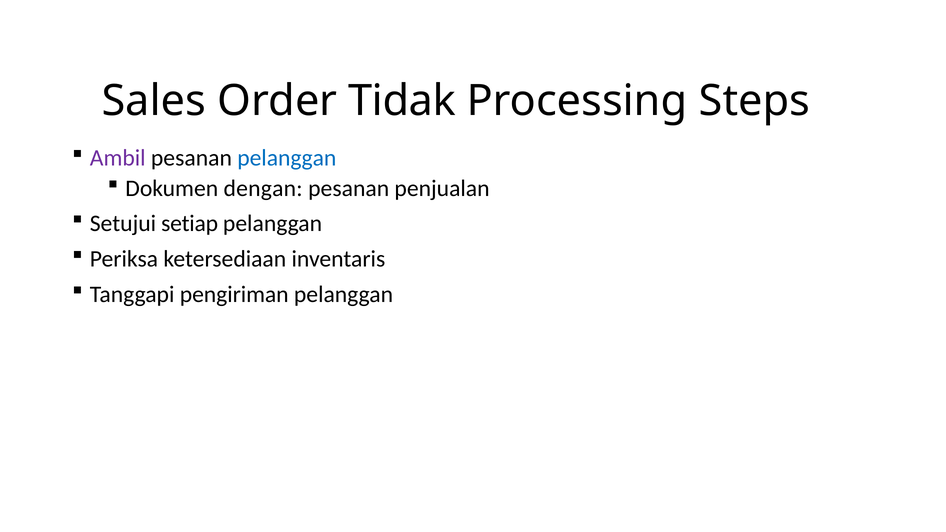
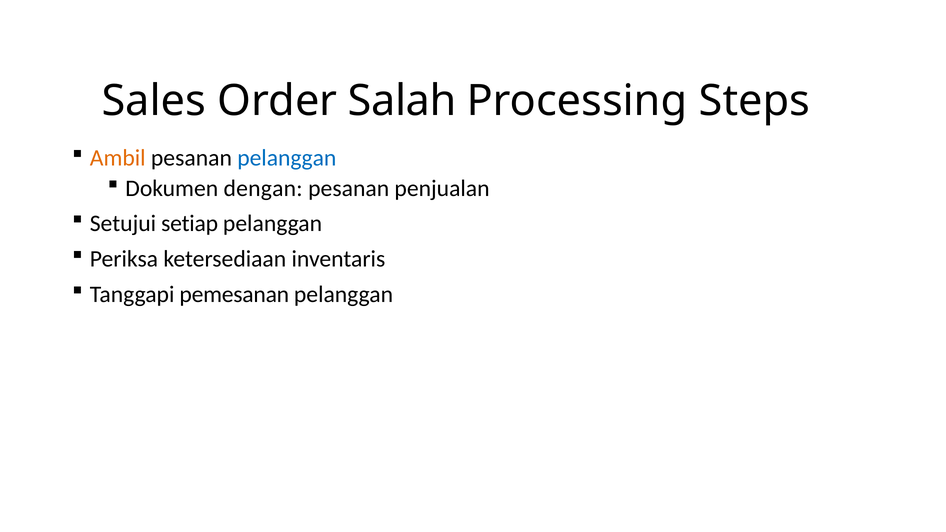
Tidak: Tidak -> Salah
Ambil colour: purple -> orange
pengiriman: pengiriman -> pemesanan
